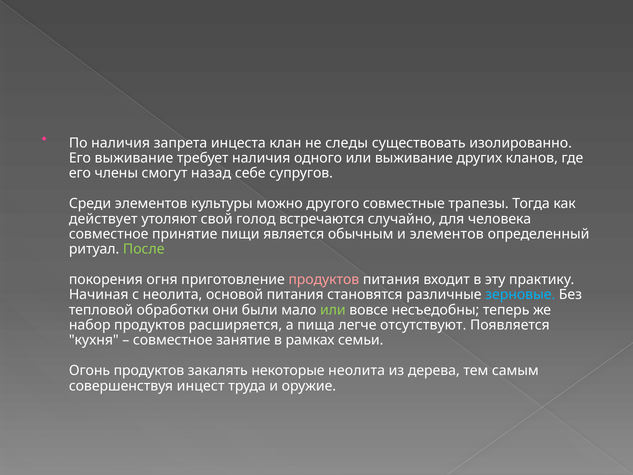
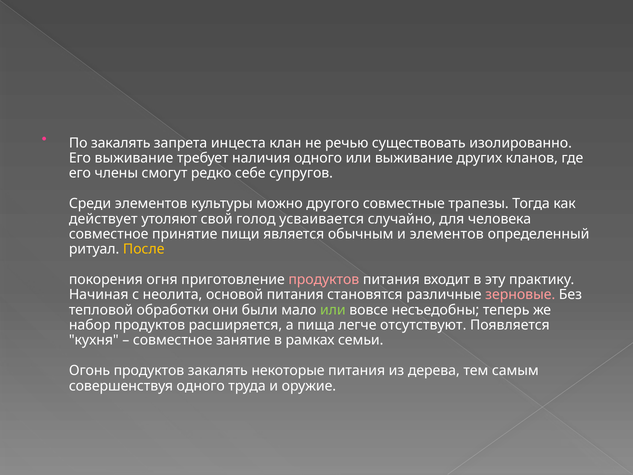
По наличия: наличия -> закалять
следы: следы -> речью
назад: назад -> редко
встречаются: встречаются -> усваивается
После colour: light green -> yellow
зерновые colour: light blue -> pink
некоторые неолита: неолита -> питания
совершенствуя инцест: инцест -> одного
